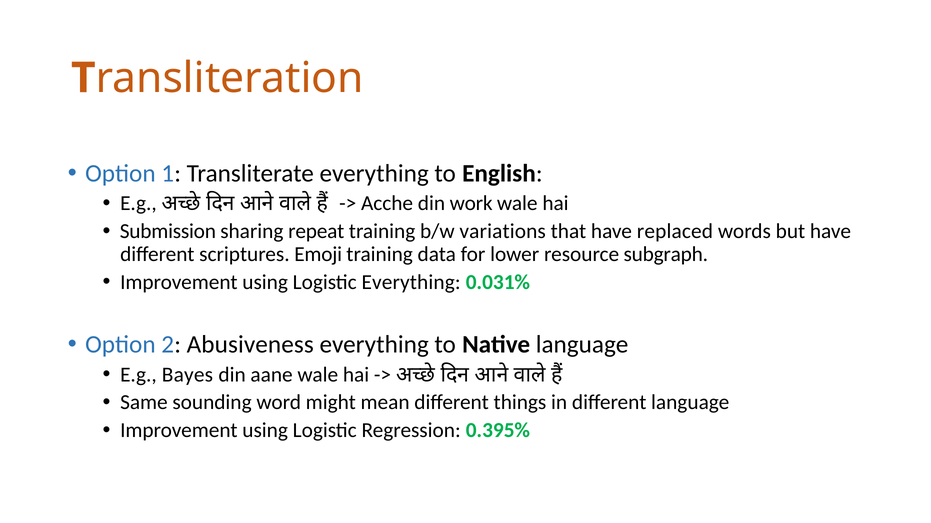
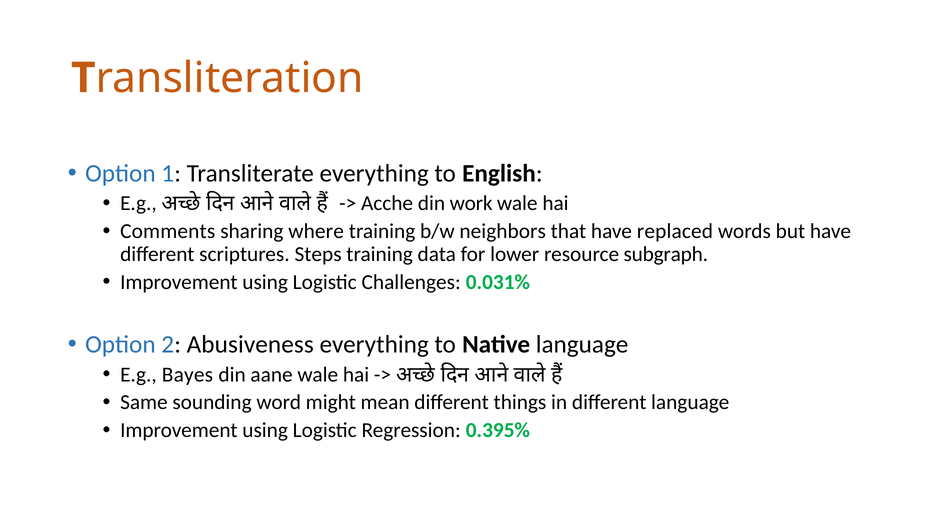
Submission: Submission -> Comments
repeat: repeat -> where
variations: variations -> neighbors
Emoji: Emoji -> Steps
Logistic Everything: Everything -> Challenges
